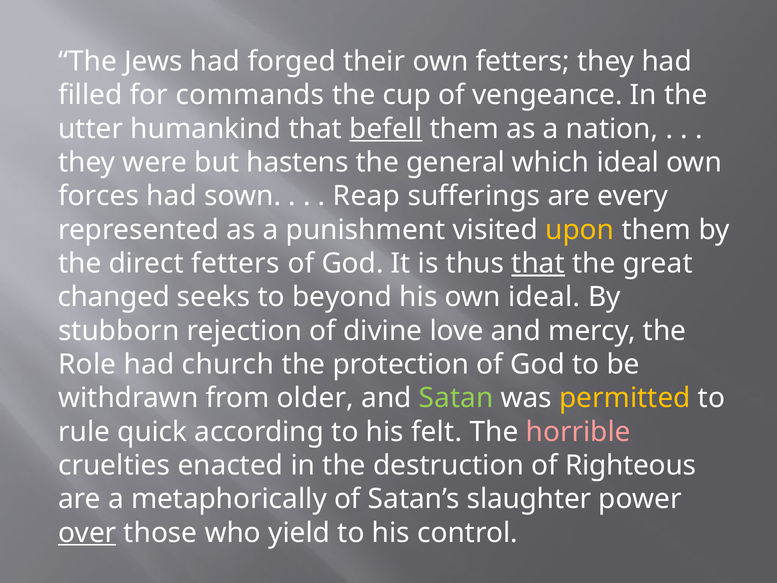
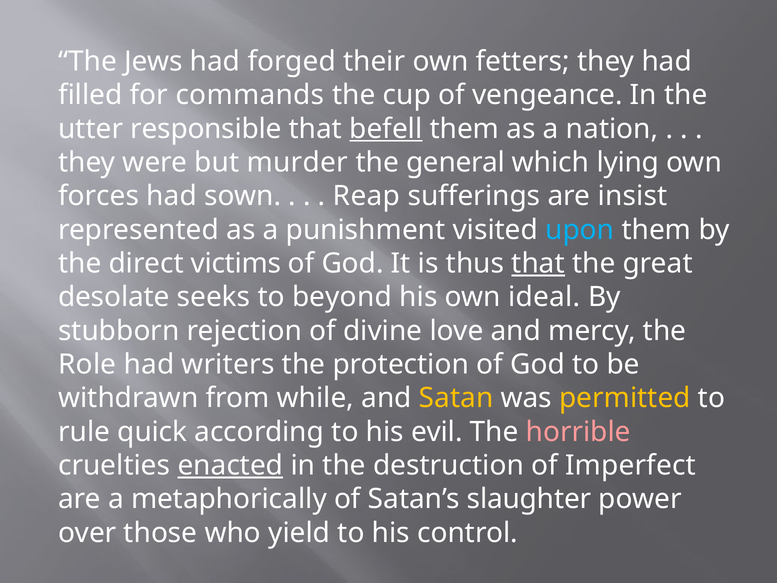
humankind: humankind -> responsible
hastens: hastens -> murder
which ideal: ideal -> lying
every: every -> insist
upon colour: yellow -> light blue
direct fetters: fetters -> victims
changed: changed -> desolate
church: church -> writers
older: older -> while
Satan colour: light green -> yellow
felt: felt -> evil
enacted underline: none -> present
Righteous: Righteous -> Imperfect
over underline: present -> none
